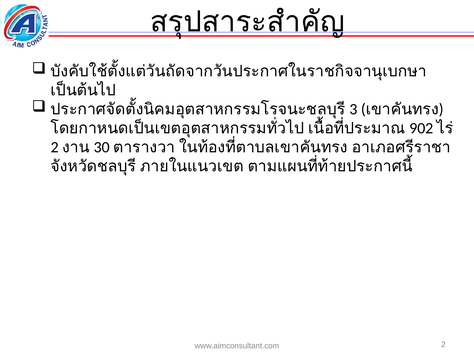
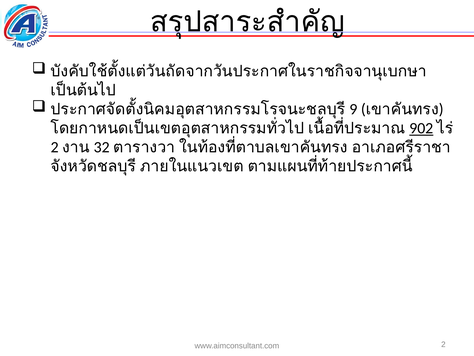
3: 3 -> 9
902 underline: none -> present
30: 30 -> 32
